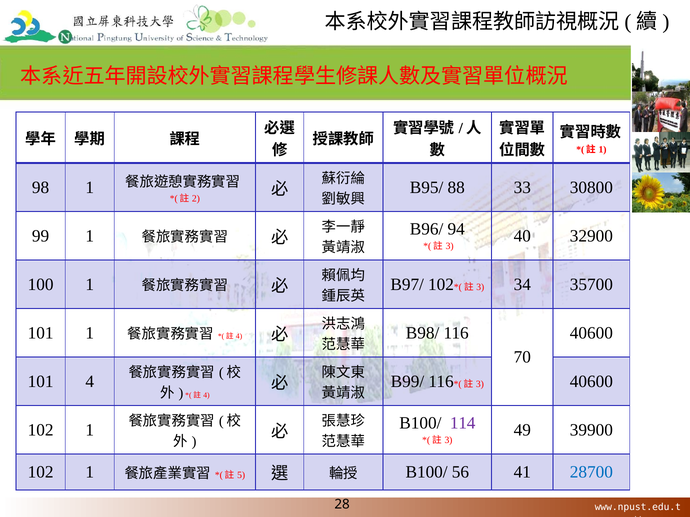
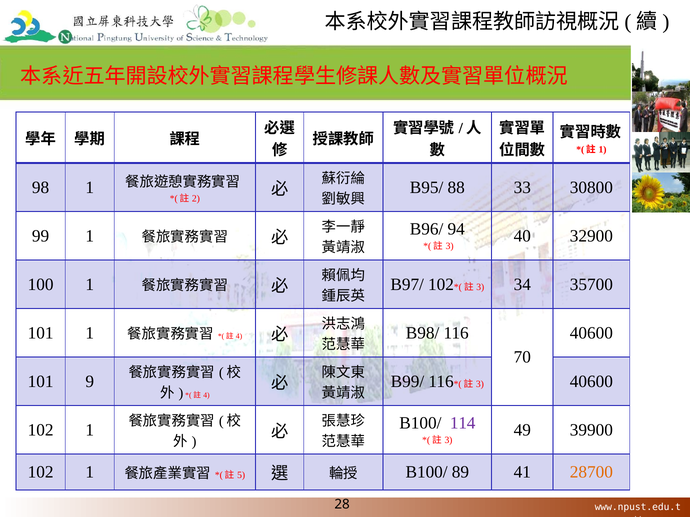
101 4: 4 -> 9
56: 56 -> 89
28700 colour: blue -> orange
